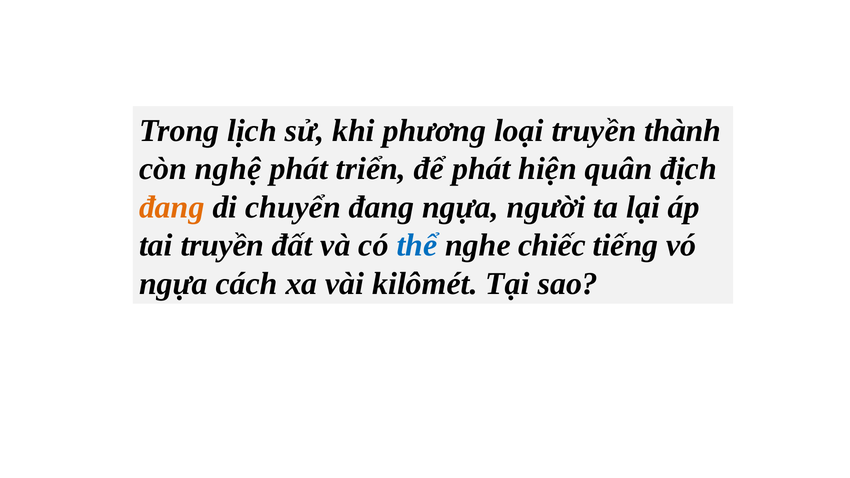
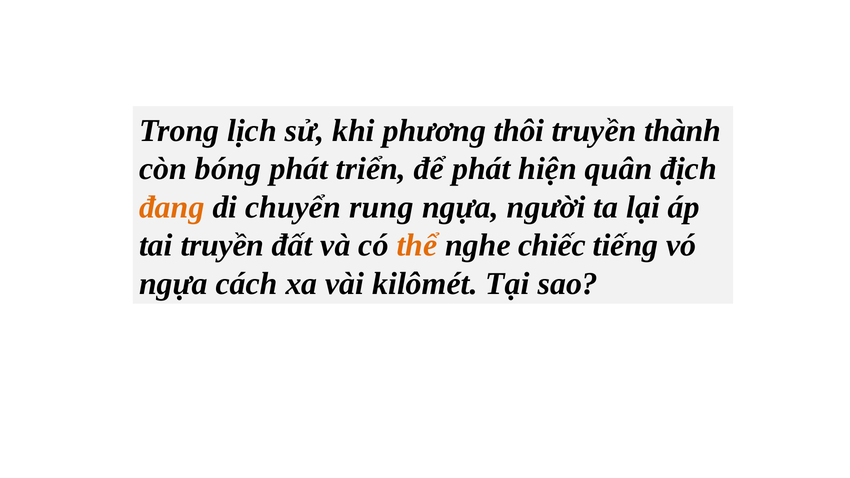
loại: loại -> thôi
nghệ: nghệ -> bóng
chuyển đang: đang -> rung
thể colour: blue -> orange
